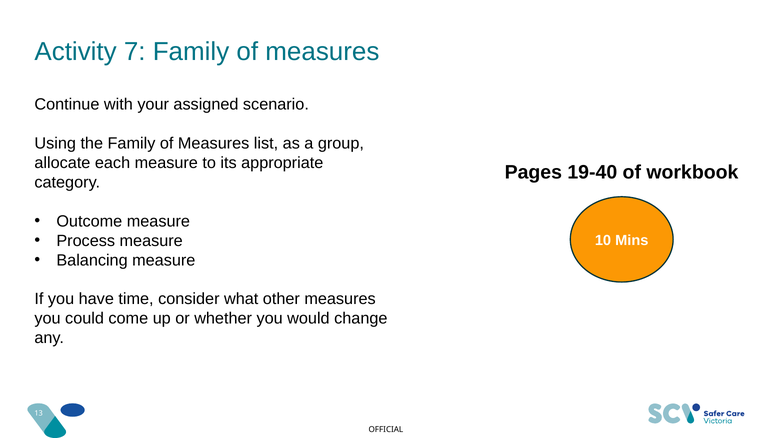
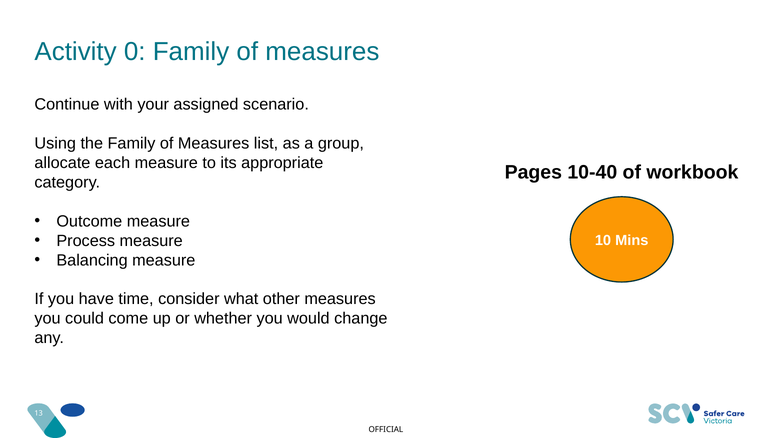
7: 7 -> 0
19-40: 19-40 -> 10-40
